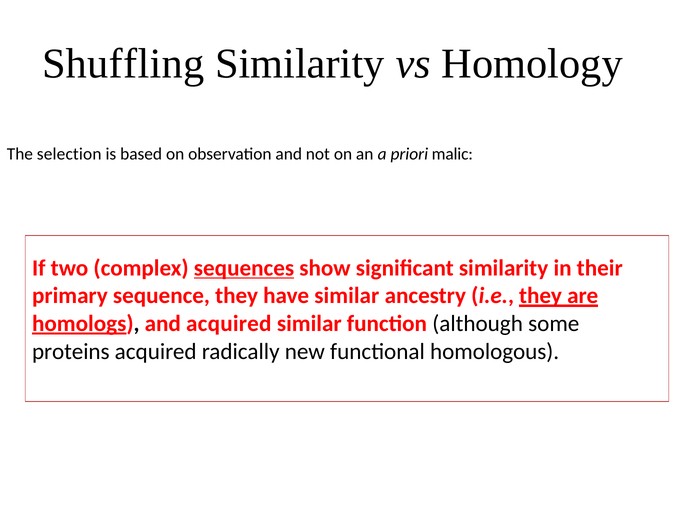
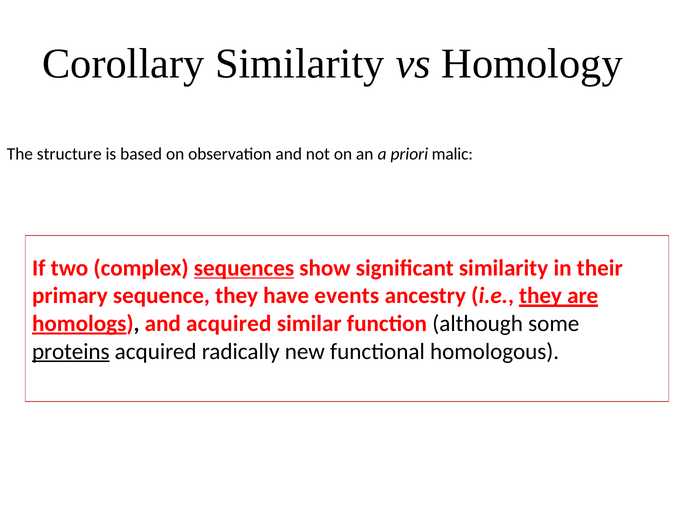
Shuffling: Shuffling -> Corollary
selection: selection -> structure
have similar: similar -> events
proteins underline: none -> present
